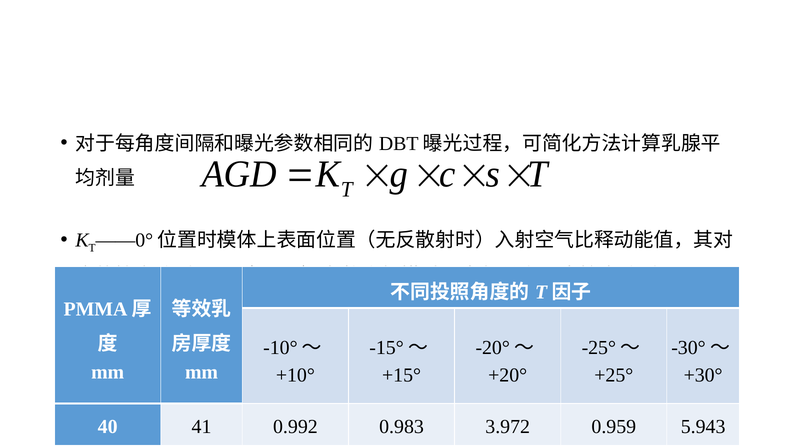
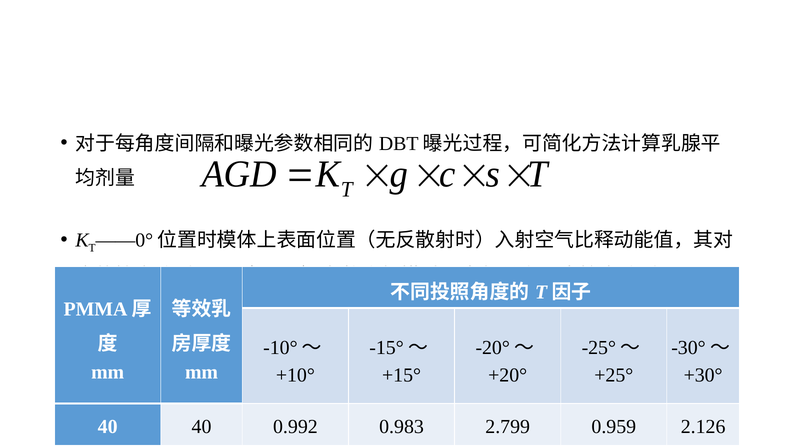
40 41: 41 -> 40
3.972: 3.972 -> 2.799
5.943: 5.943 -> 2.126
